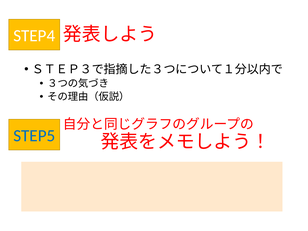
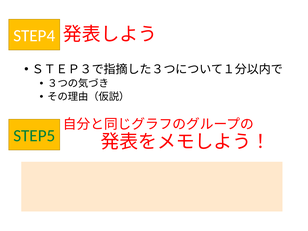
STEP5 colour: blue -> green
